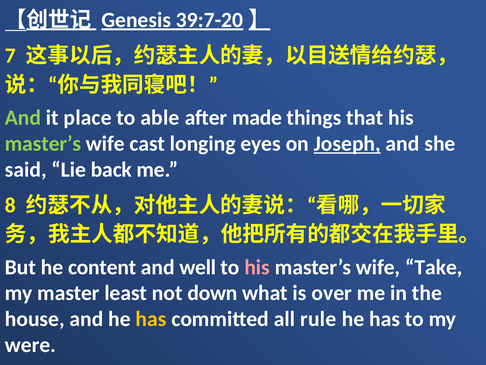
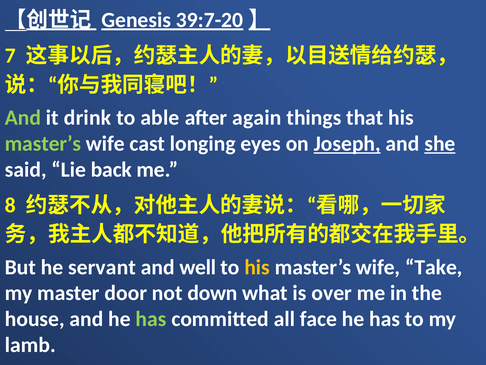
place: place -> drink
made: made -> again
she underline: none -> present
content: content -> servant
his at (257, 267) colour: pink -> yellow
least: least -> door
has at (151, 319) colour: yellow -> light green
rule: rule -> face
were: were -> lamb
